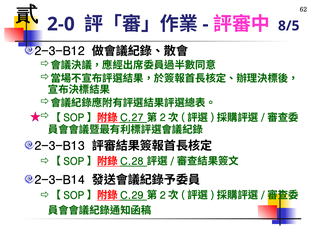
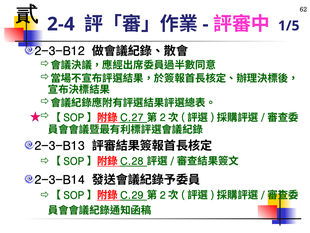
2-0: 2-0 -> 2-4
8/5: 8/5 -> 1/5
